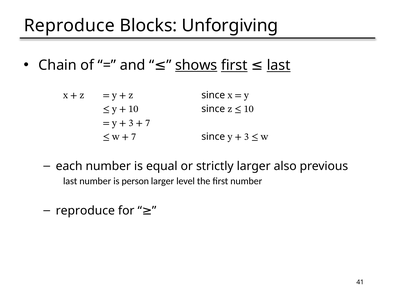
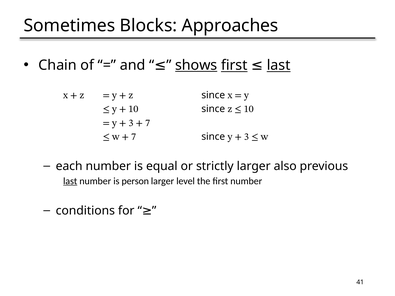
Reproduce at (69, 26): Reproduce -> Sometimes
Unforgiving: Unforgiving -> Approaches
last at (70, 181) underline: none -> present
reproduce at (85, 211): reproduce -> conditions
